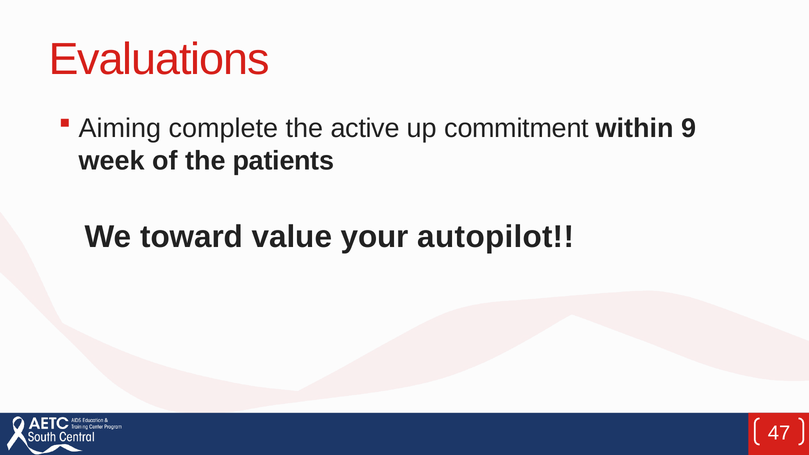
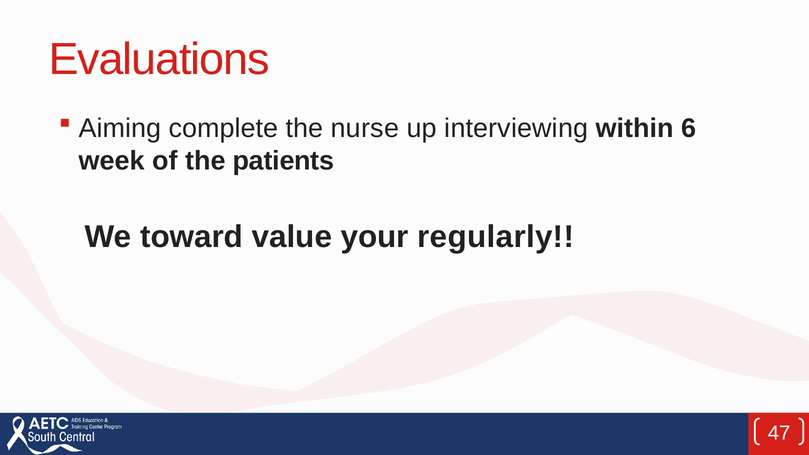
active: active -> nurse
commitment: commitment -> interviewing
9: 9 -> 6
autopilot: autopilot -> regularly
